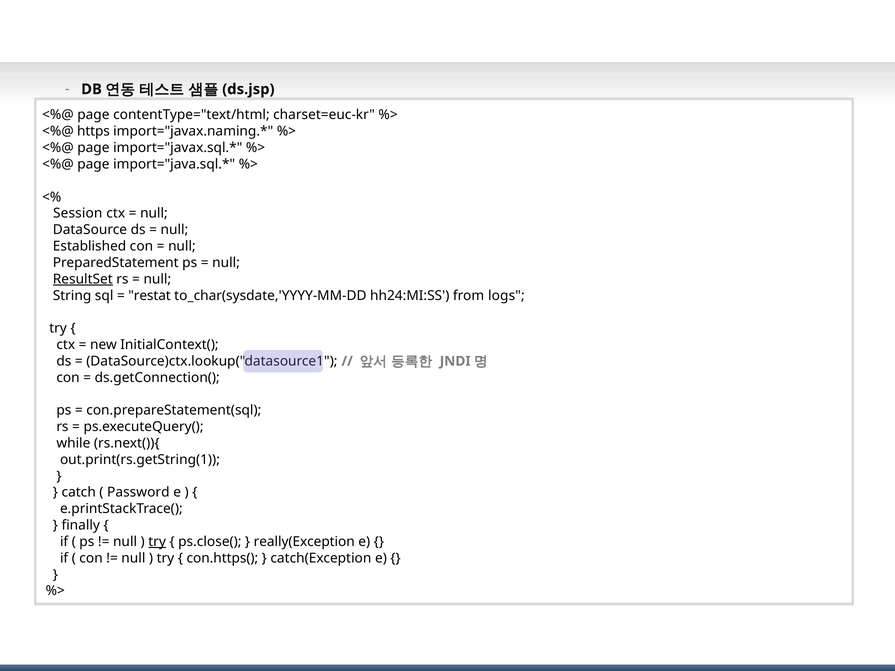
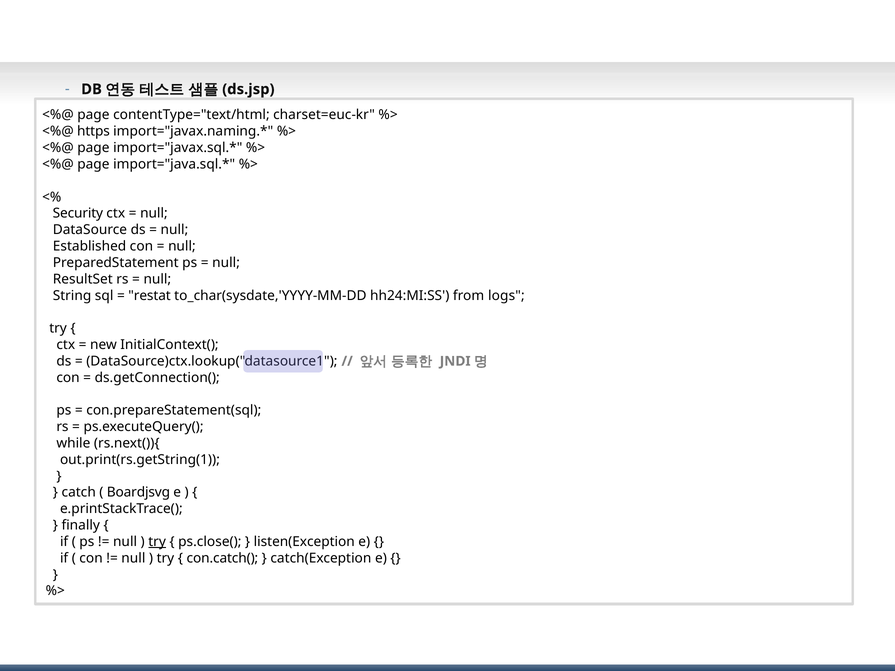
Session: Session -> Security
ResultSet underline: present -> none
Password: Password -> Boardjsvg
really(Exception: really(Exception -> listen(Exception
con.https(: con.https( -> con.catch(
